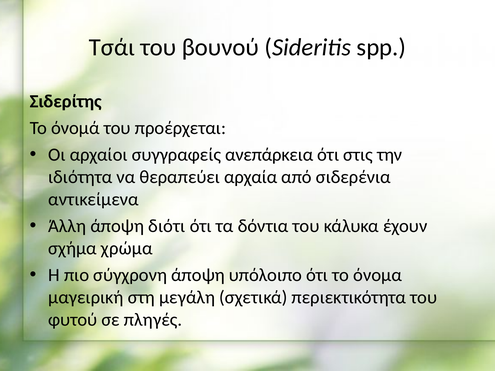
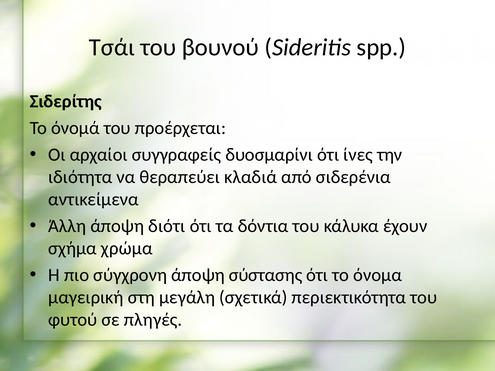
ανεπάρκεια: ανεπάρκεια -> δυοσμαρίνι
στις: στις -> ίνες
αρχαία: αρχαία -> κλαδιά
υπόλοιπο: υπόλοιπο -> σύστασης
